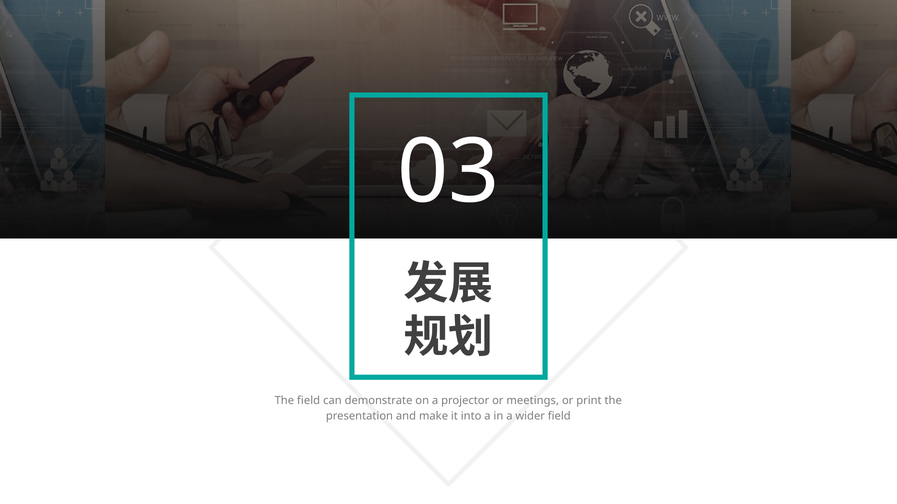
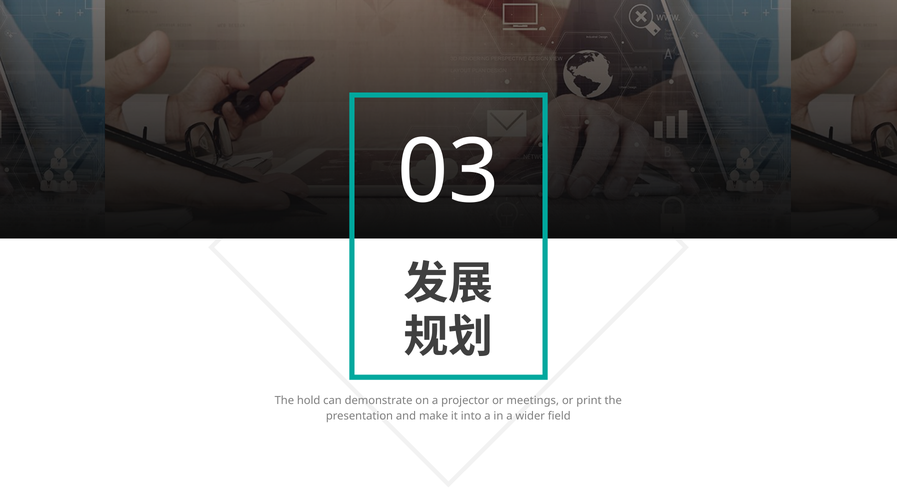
The field: field -> hold
